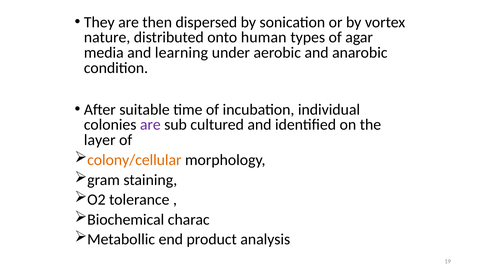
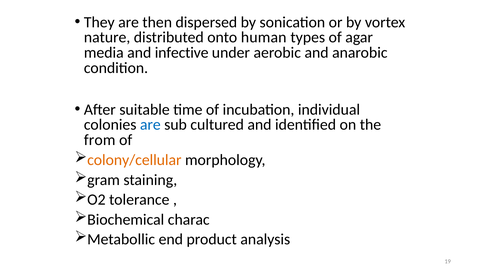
learning: learning -> infective
are at (150, 125) colour: purple -> blue
layer: layer -> from
